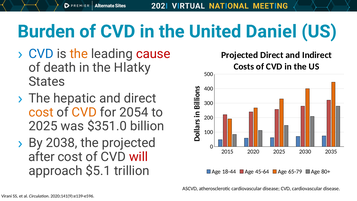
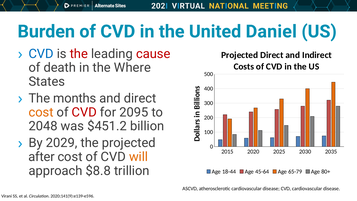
the at (79, 54) colour: orange -> red
Hlatky: Hlatky -> Where
hepatic: hepatic -> months
CVD at (84, 112) colour: orange -> red
2054: 2054 -> 2095
2025 at (43, 126): 2025 -> 2048
$351.0: $351.0 -> $451.2
2038: 2038 -> 2029
will colour: red -> orange
$5.1: $5.1 -> $8.8
